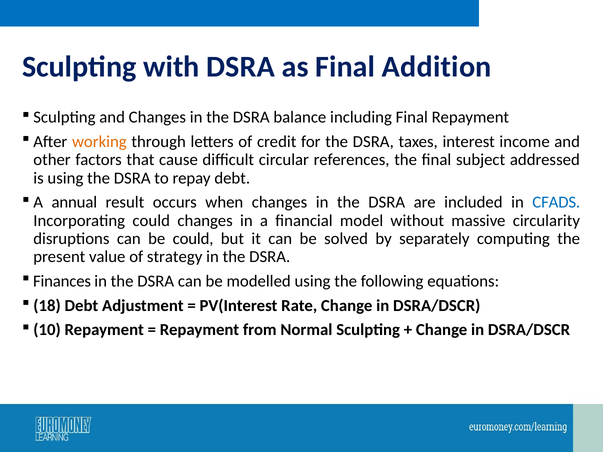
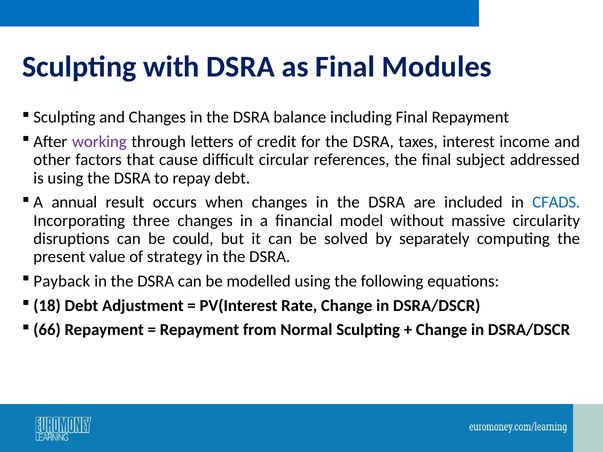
Addition: Addition -> Modules
working colour: orange -> purple
Incorporating could: could -> three
Finances: Finances -> Payback
10: 10 -> 66
